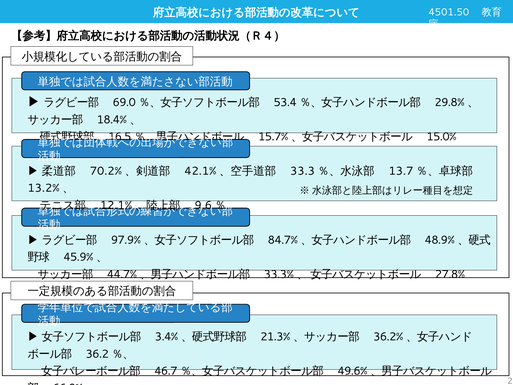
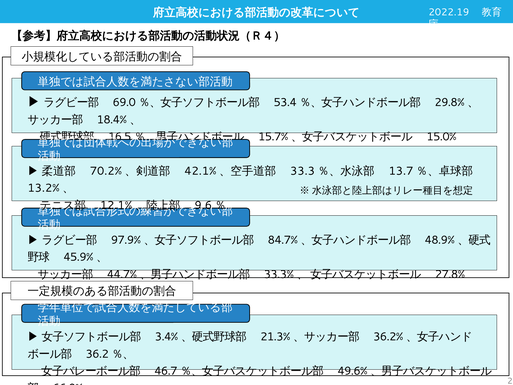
4501.50: 4501.50 -> 2022.19
